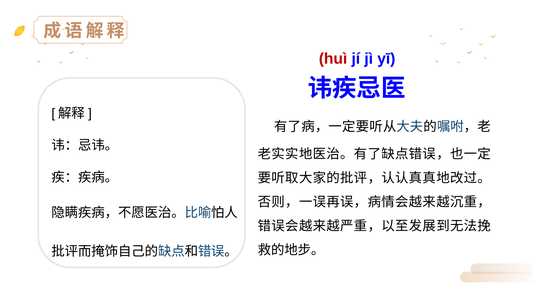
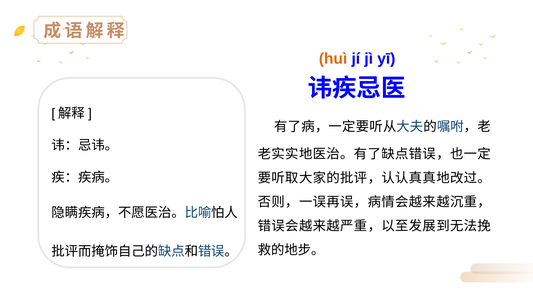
huì colour: red -> orange
